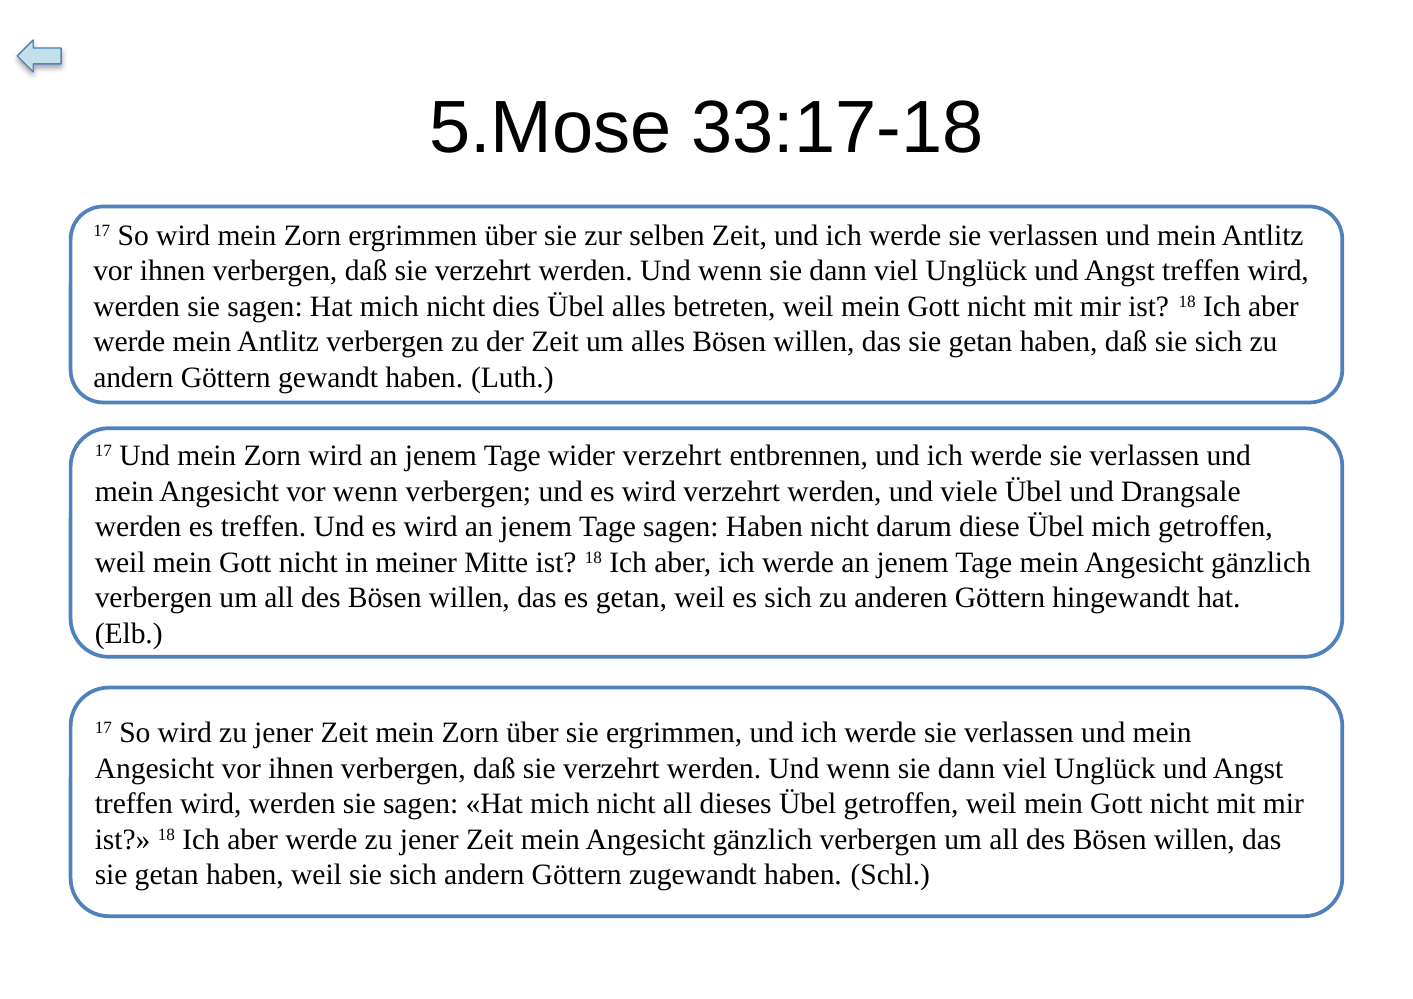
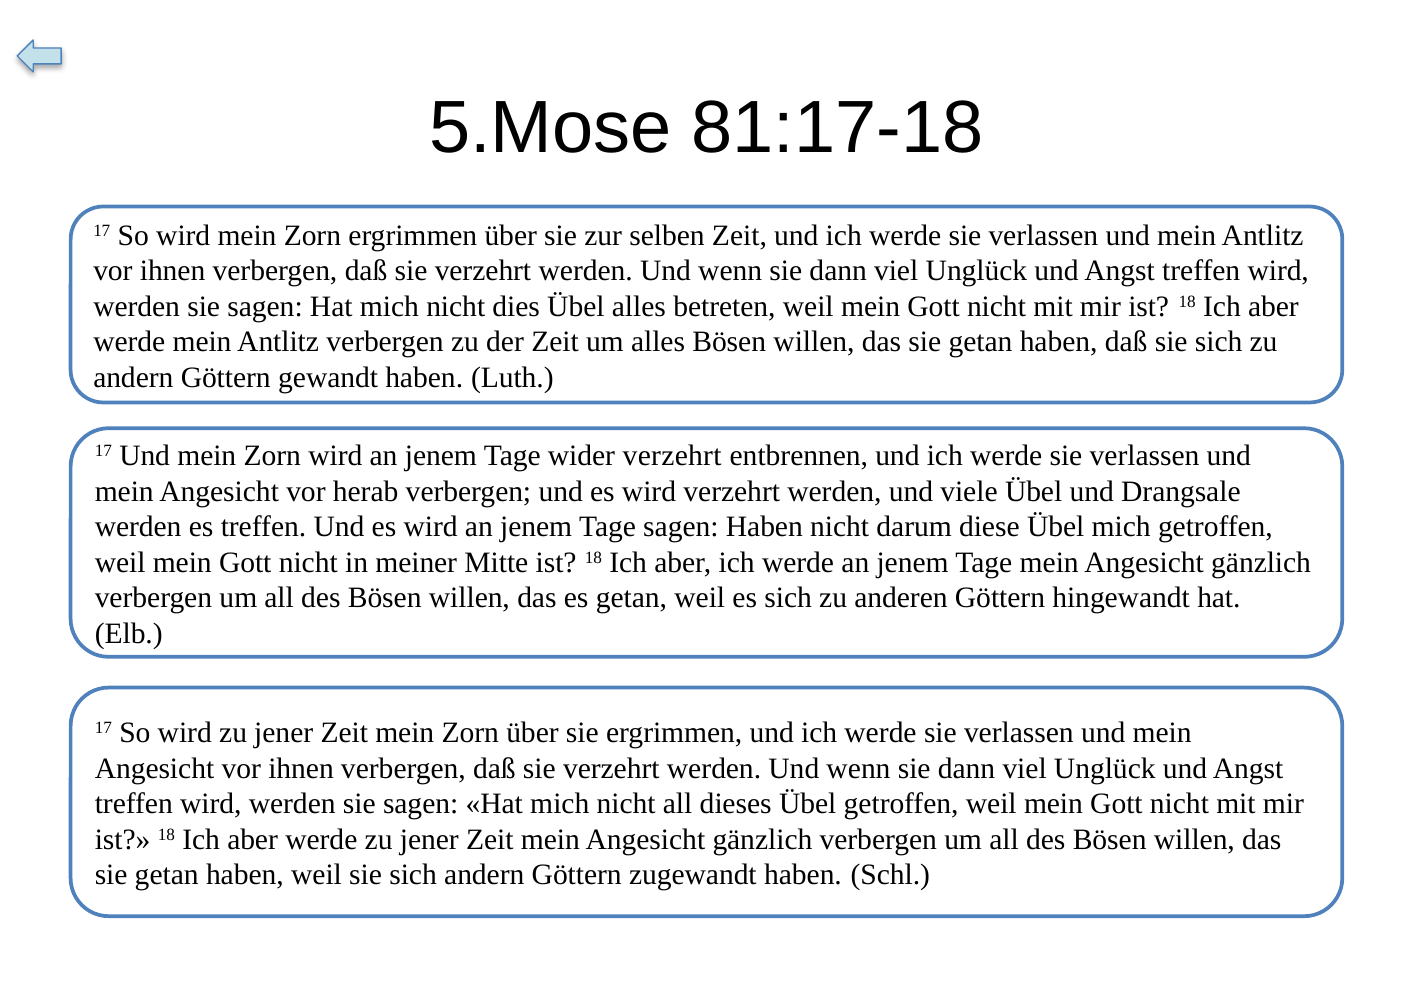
33:17-18: 33:17-18 -> 81:17-18
vor wenn: wenn -> herab
